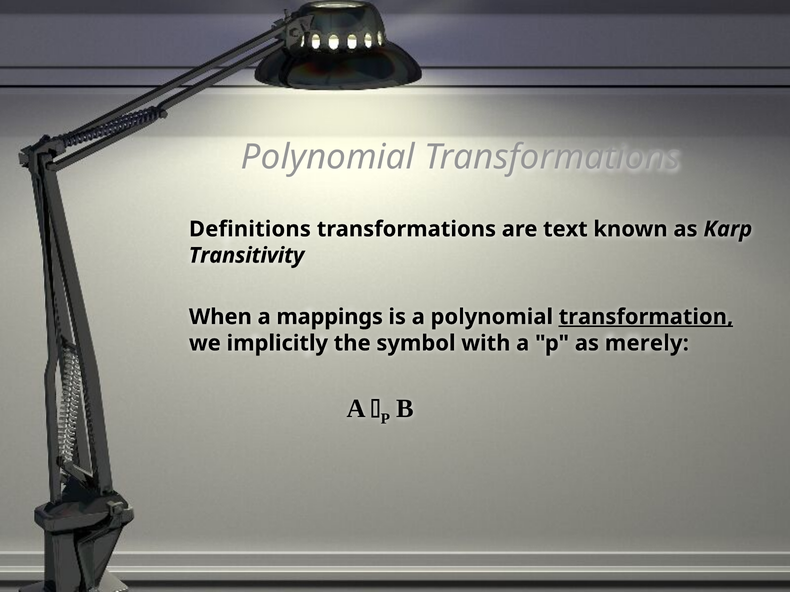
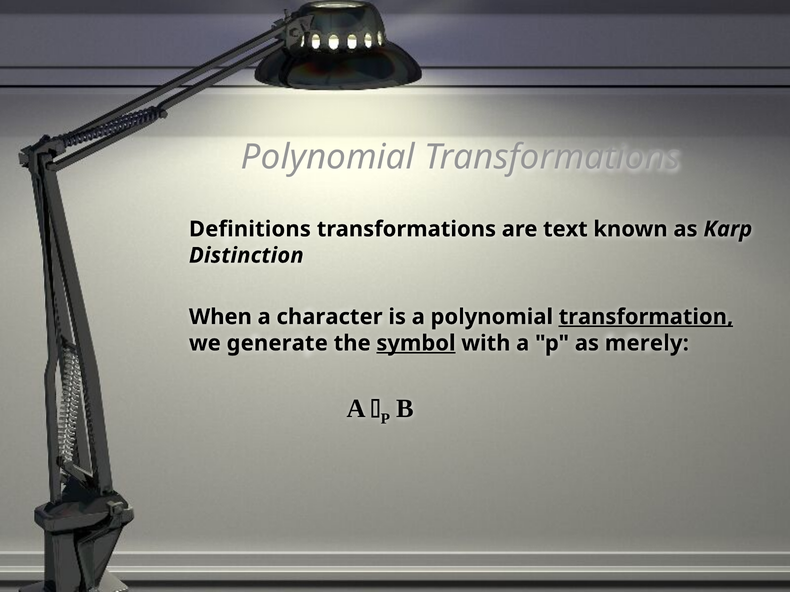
Transitivity: Transitivity -> Distinction
mappings: mappings -> character
implicitly: implicitly -> generate
symbol underline: none -> present
